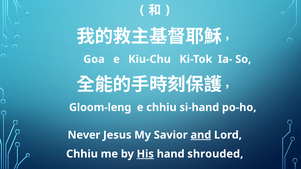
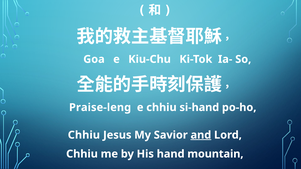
Gloom-leng: Gloom-leng -> Praise-leng
Never at (84, 135): Never -> Chhiu
His underline: present -> none
shrouded: shrouded -> mountain
